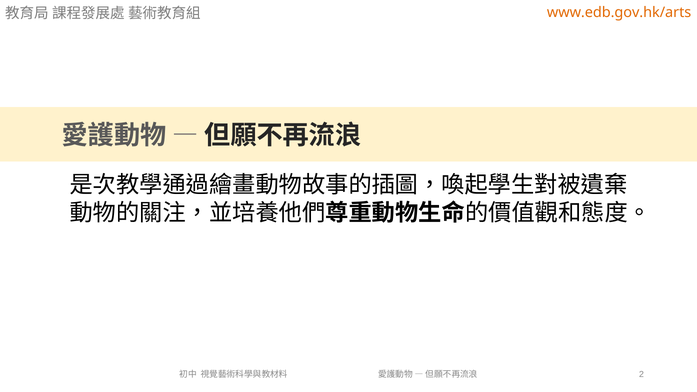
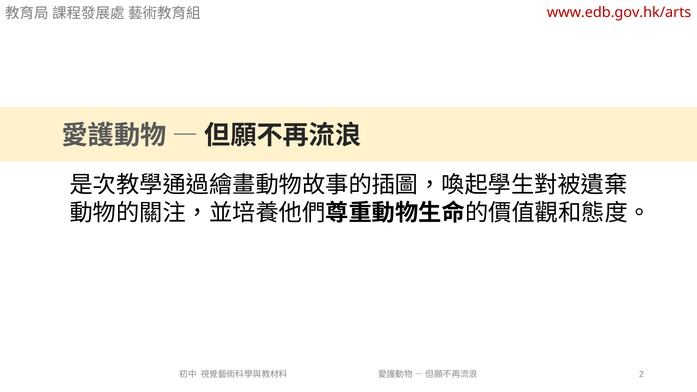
www.edb.gov.hk/arts colour: orange -> red
